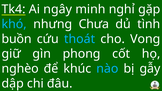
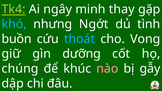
Tk4 colour: white -> light green
nghỉ: nghỉ -> thay
Chưa: Chưa -> Ngớt
phong: phong -> dưỡng
nghèo: nghèo -> chúng
nào colour: light blue -> pink
